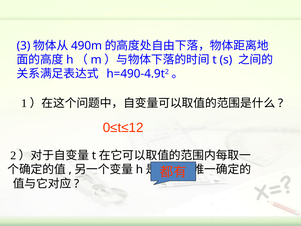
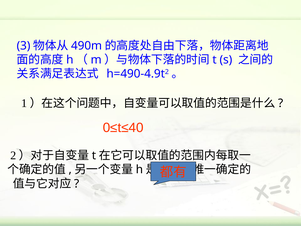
0≤t≤12: 0≤t≤12 -> 0≤t≤40
